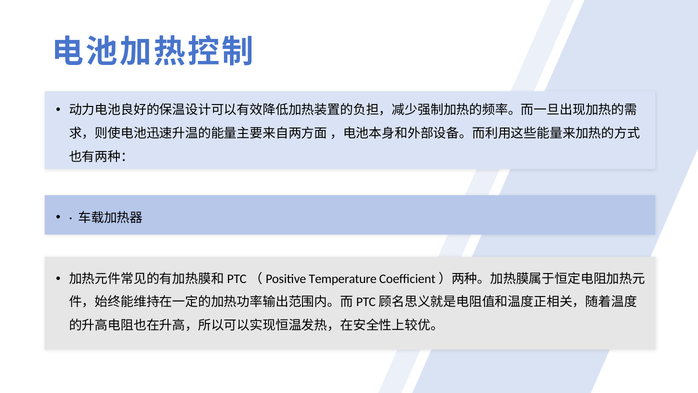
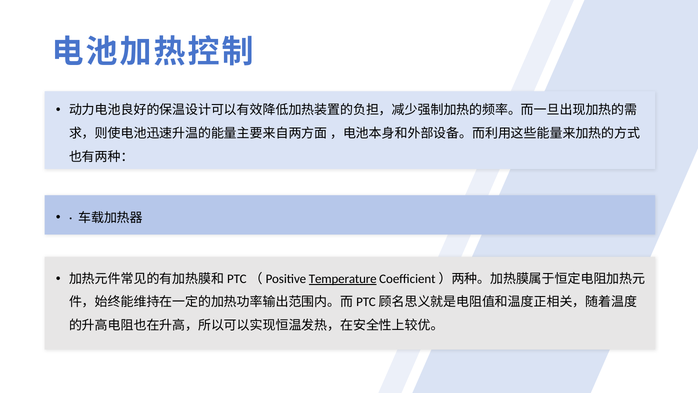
Temperature underline: none -> present
